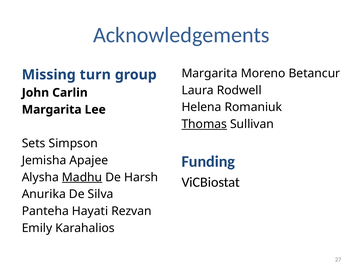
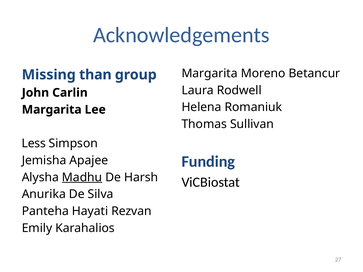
turn: turn -> than
Thomas underline: present -> none
Sets: Sets -> Less
